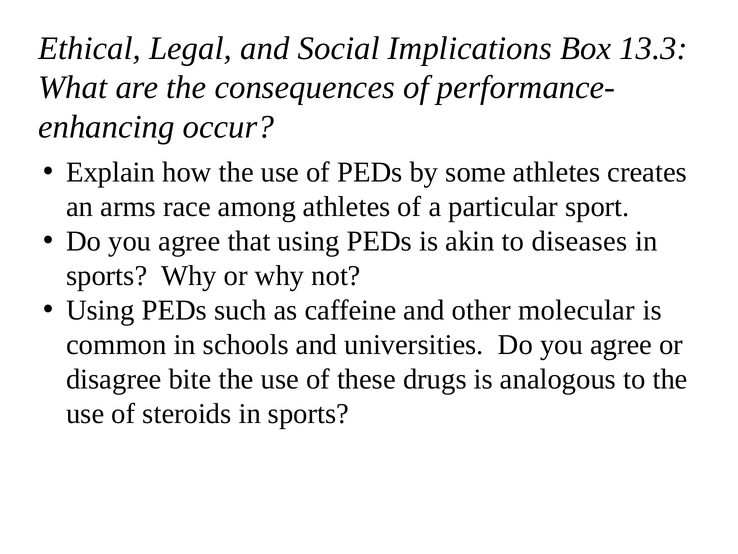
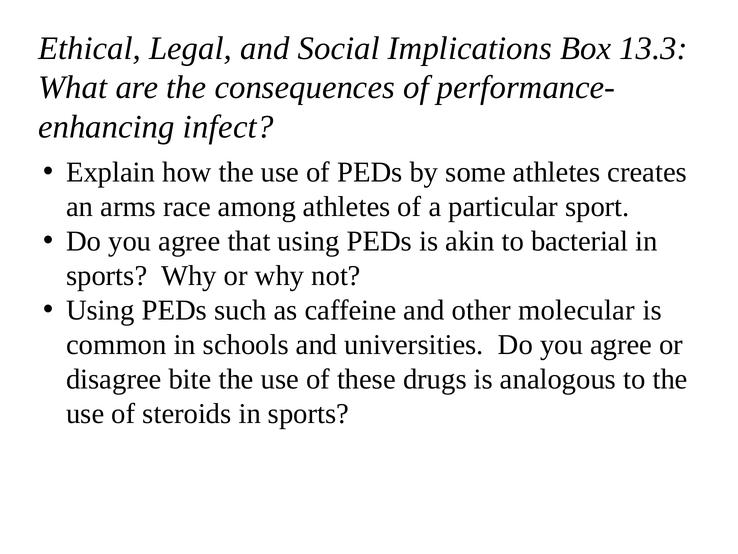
occur: occur -> infect
diseases: diseases -> bacterial
